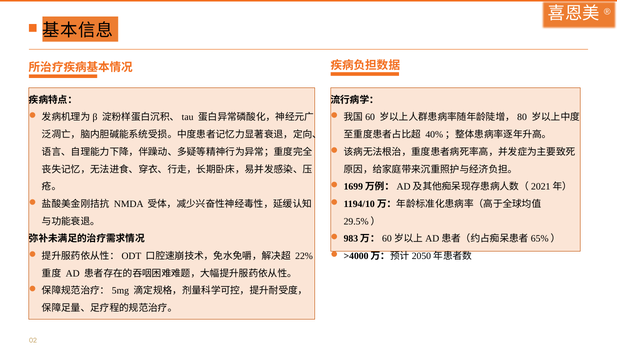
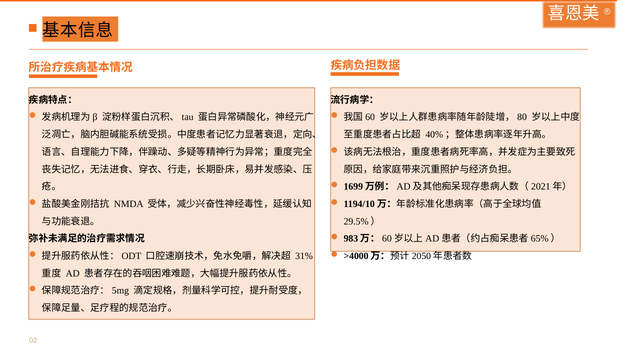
22%: 22% -> 31%
